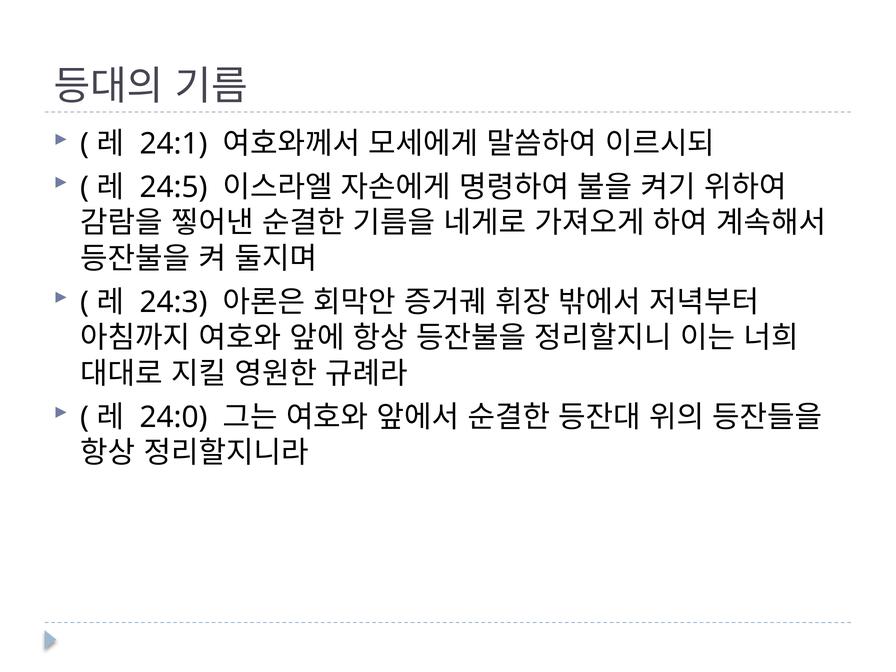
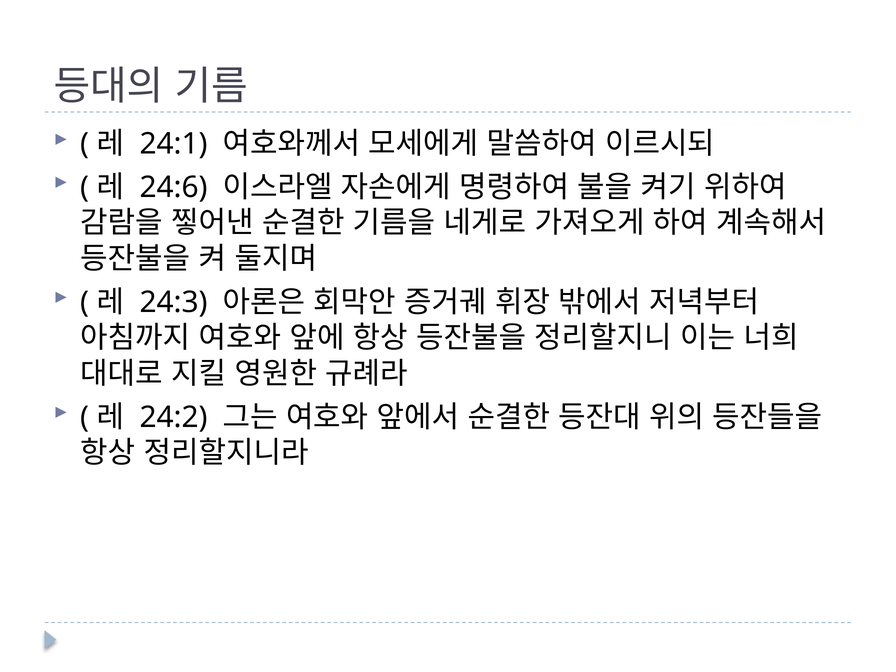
24:5: 24:5 -> 24:6
24:0: 24:0 -> 24:2
